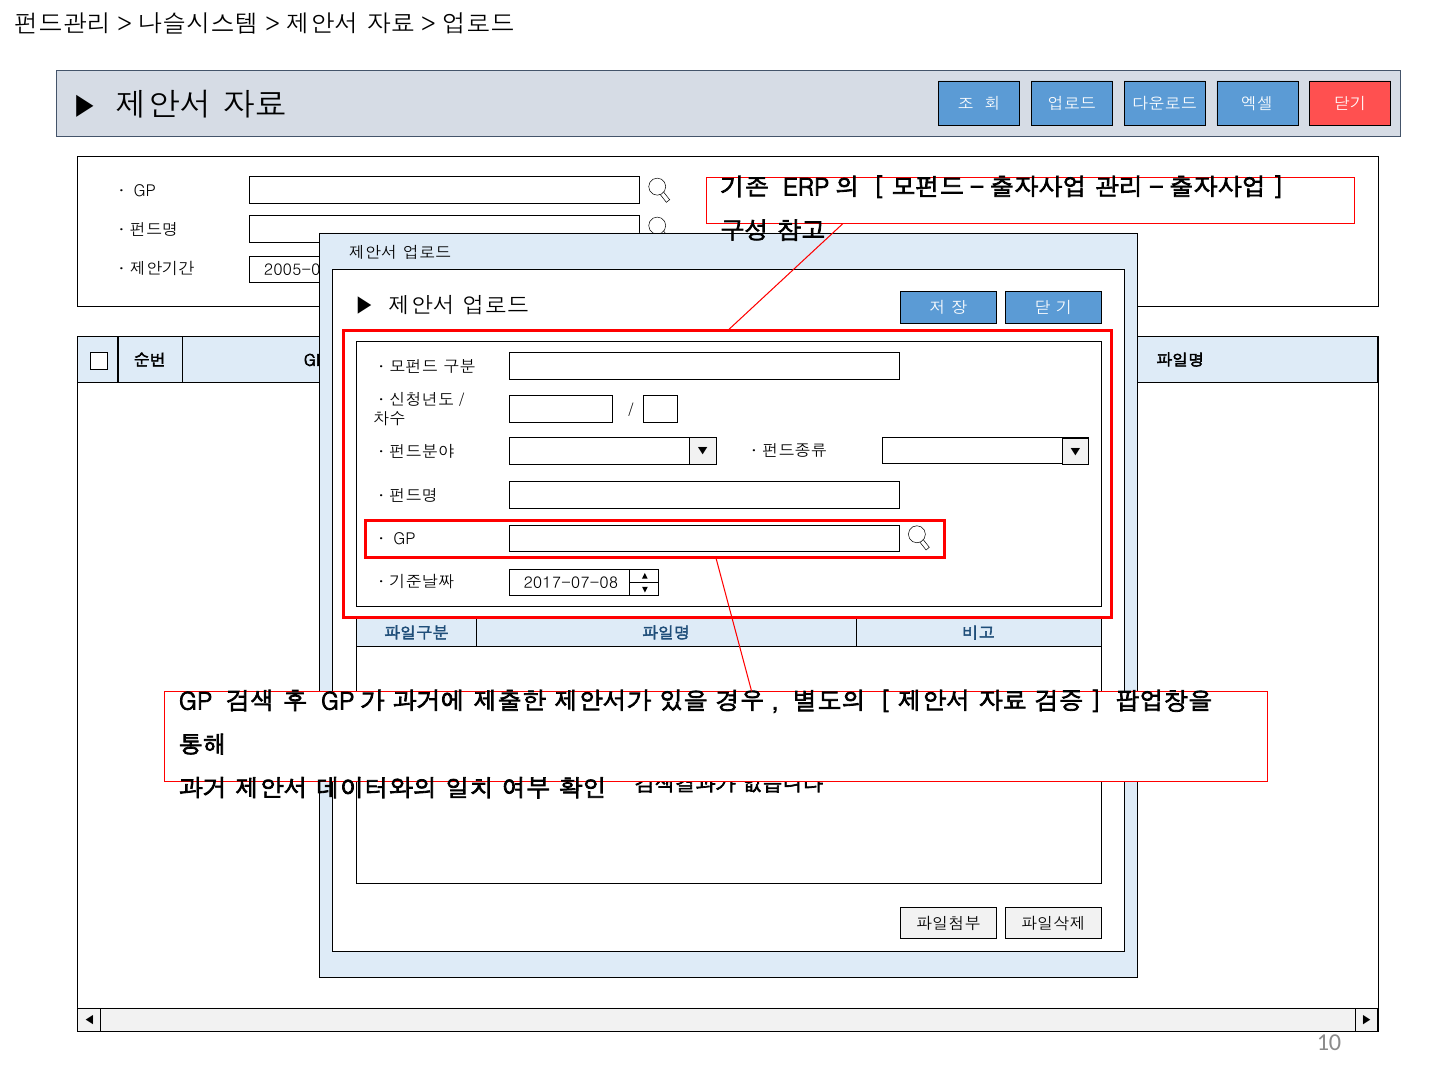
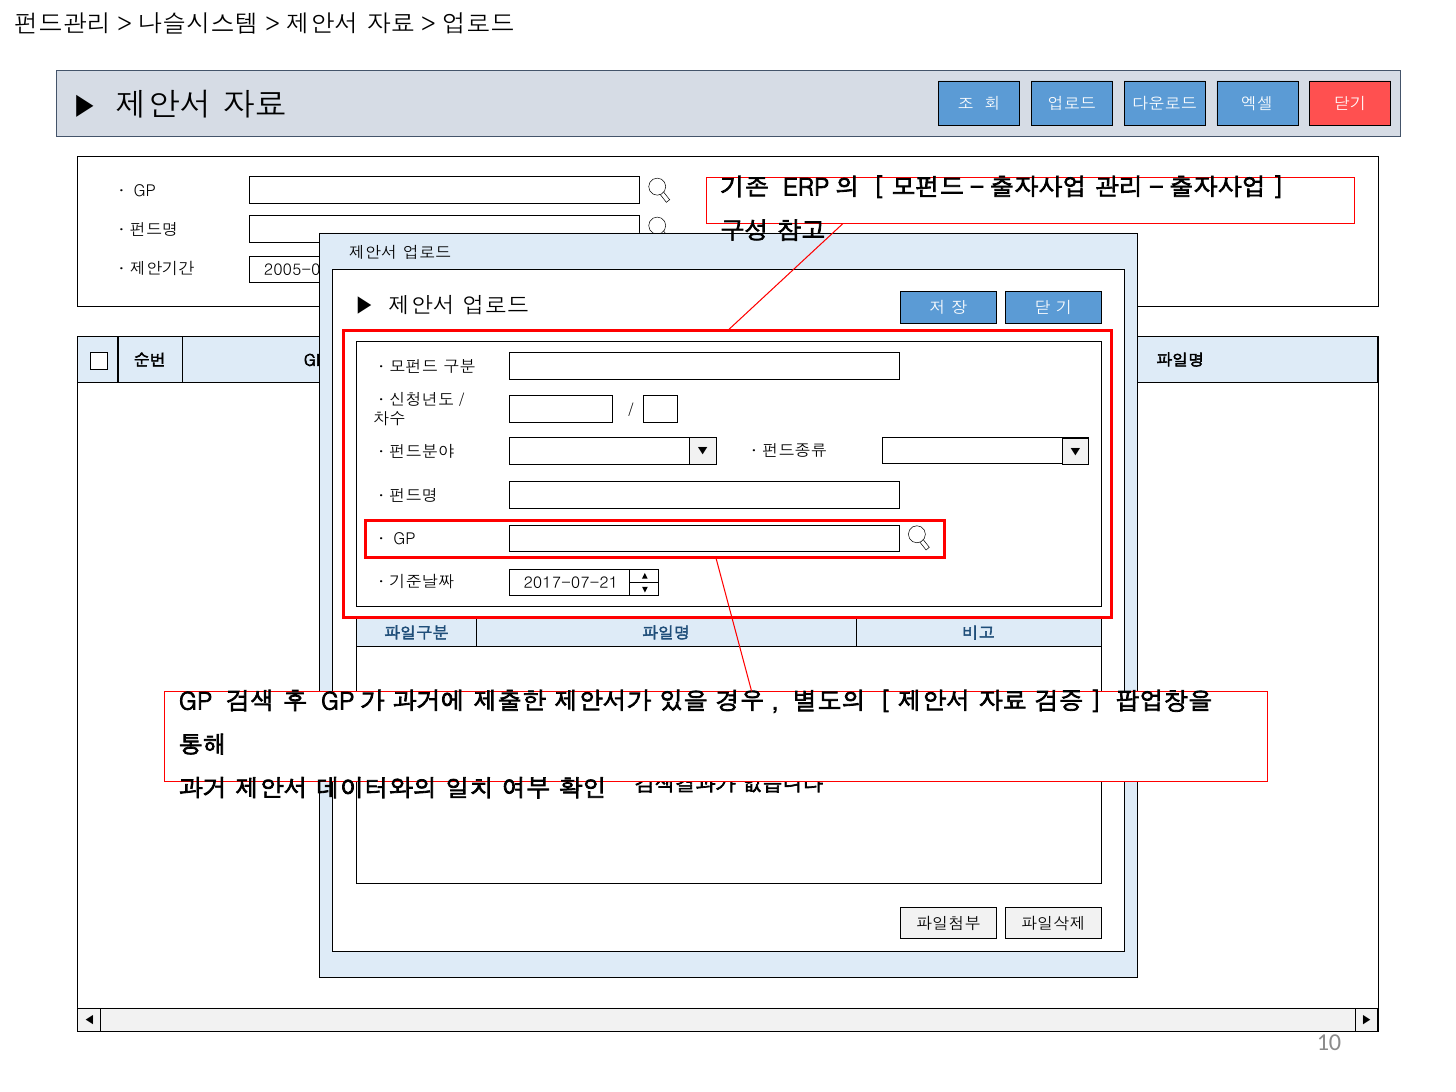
2017-07-08: 2017-07-08 -> 2017-07-21
